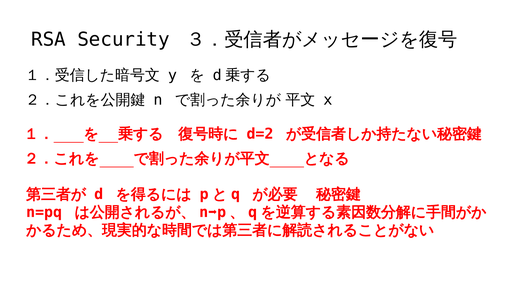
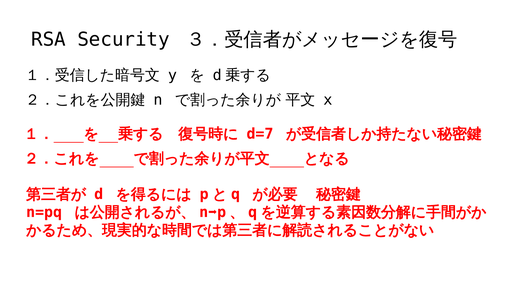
d=2: d=2 -> d=7
